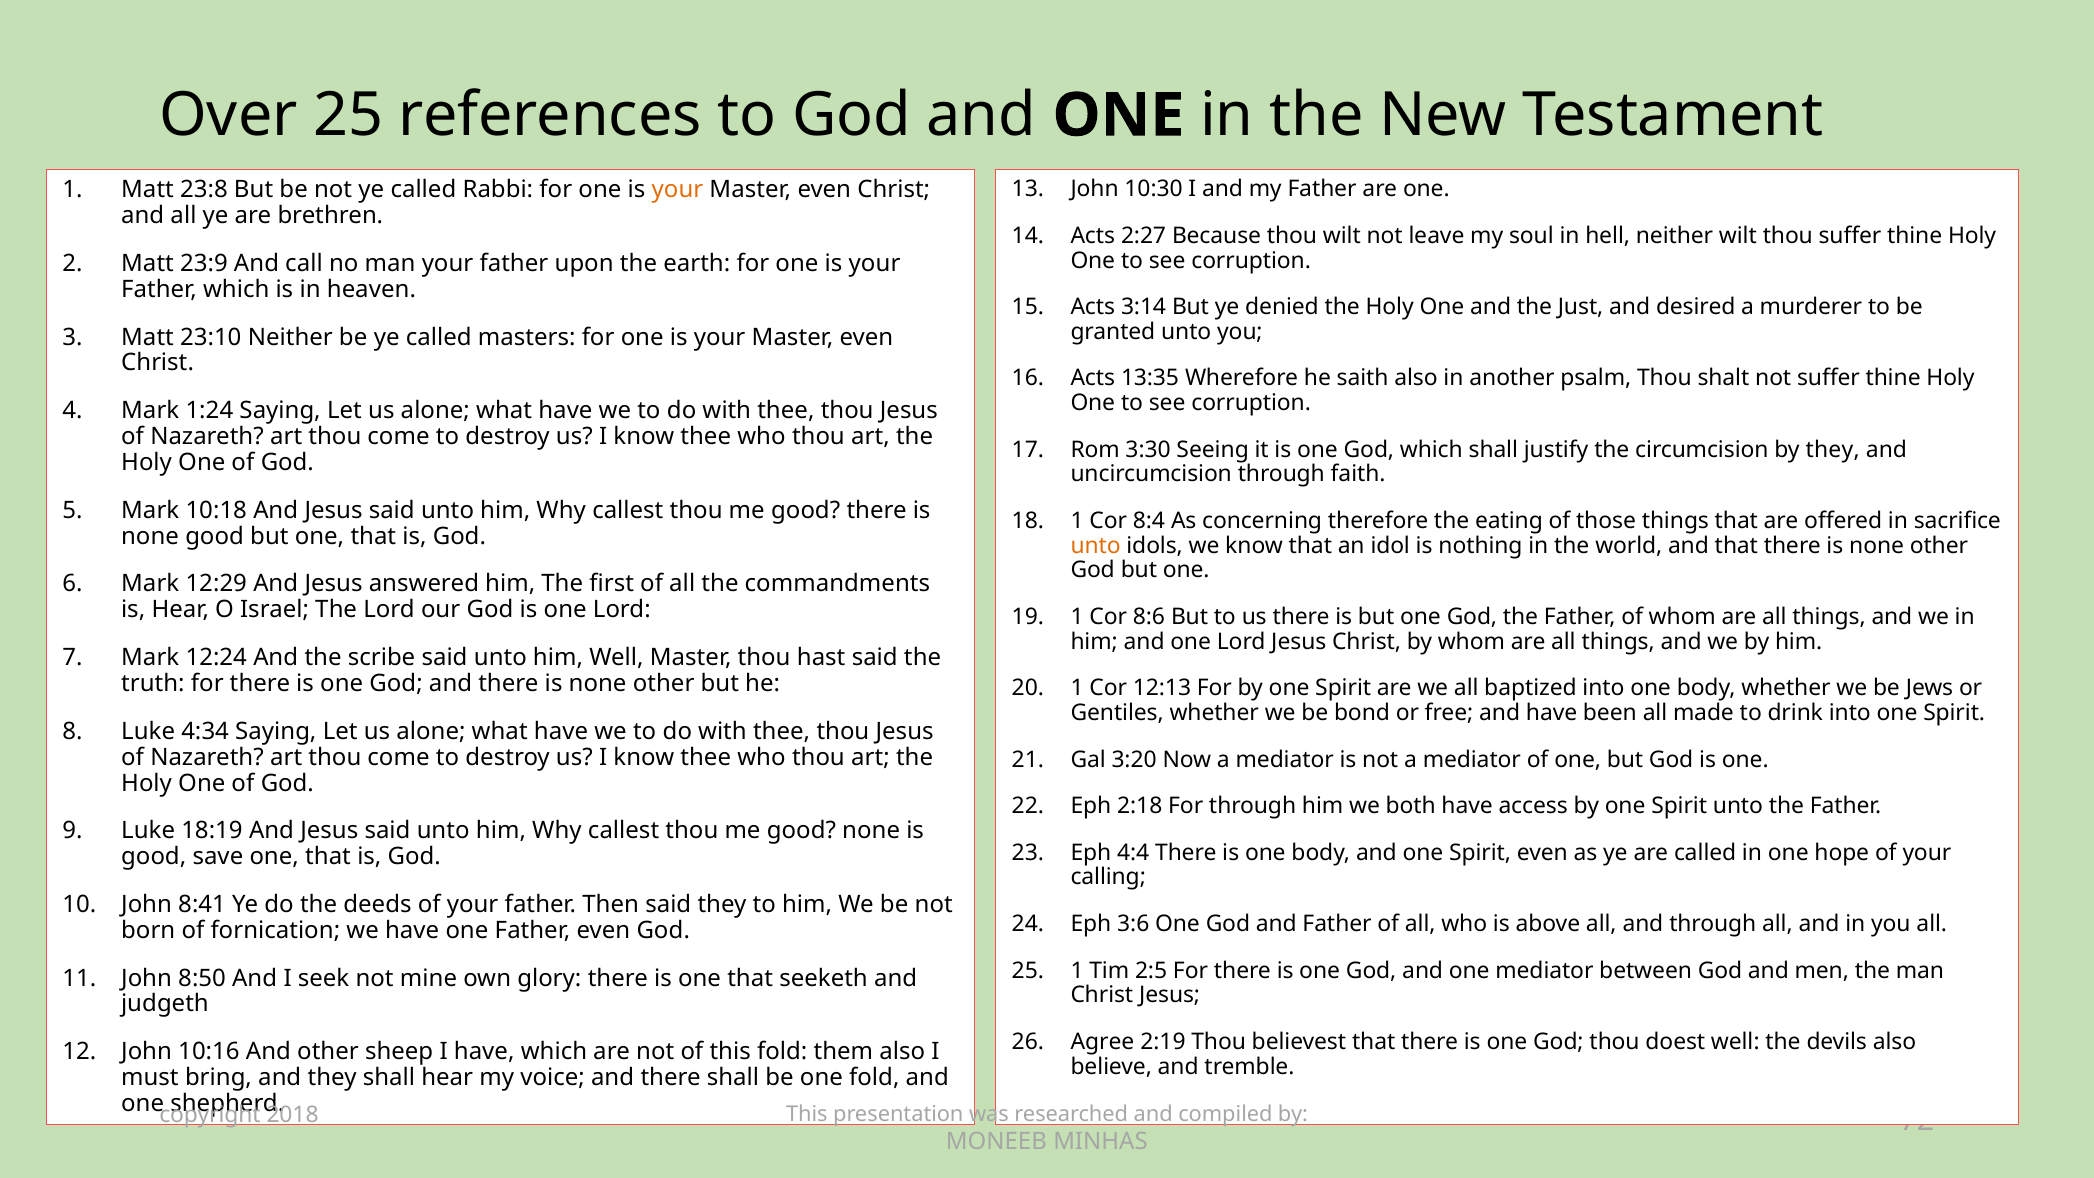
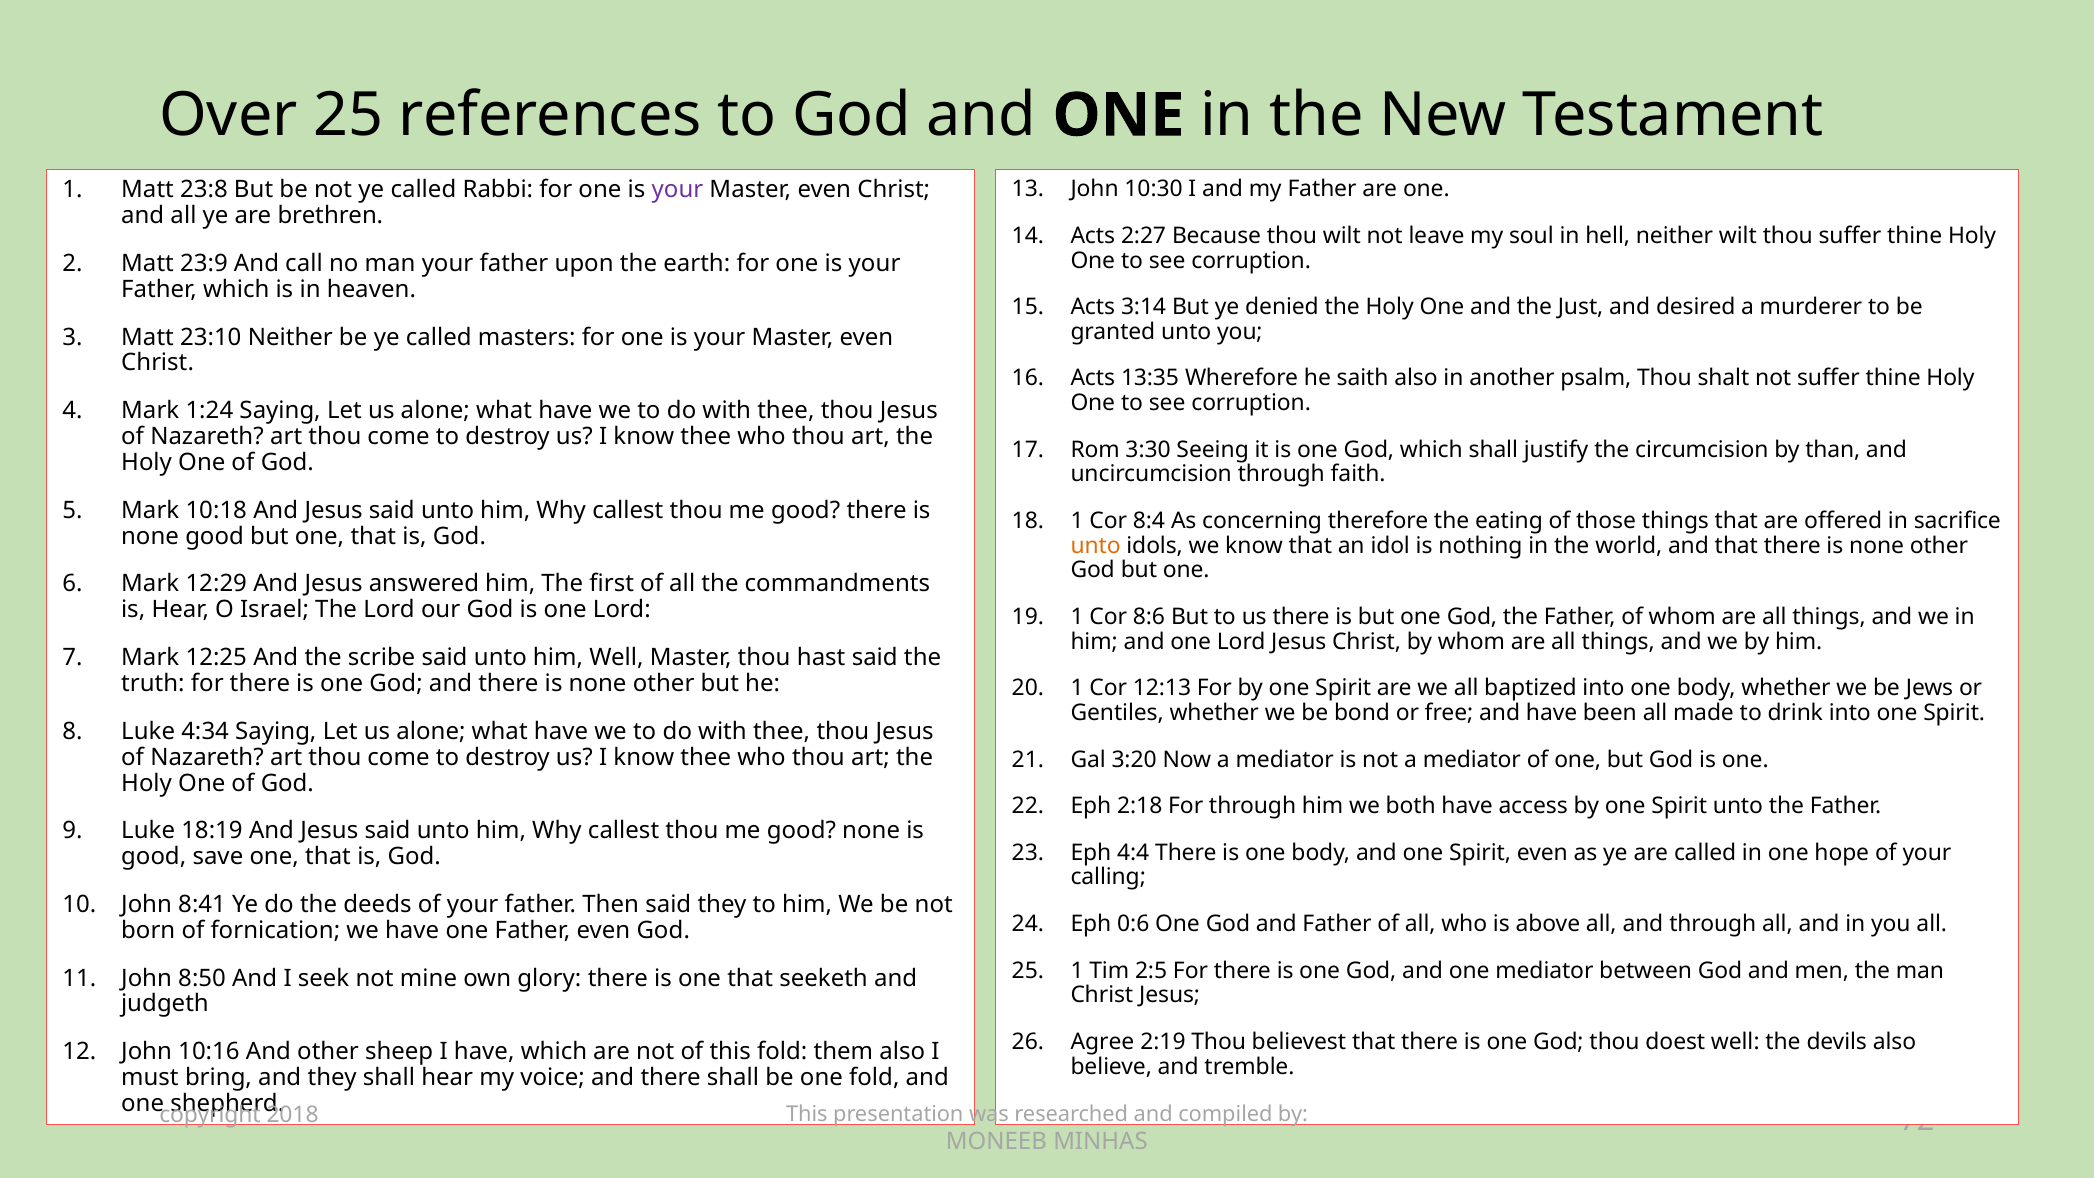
your at (677, 190) colour: orange -> purple
by they: they -> than
12:24: 12:24 -> 12:25
3:6: 3:6 -> 0:6
